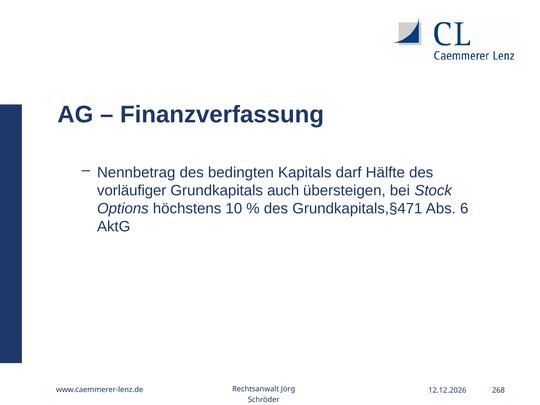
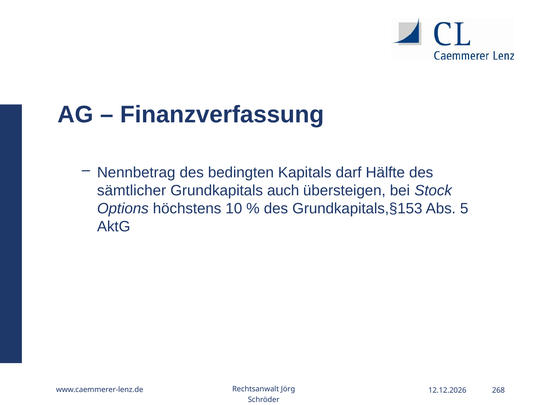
vorläufiger: vorläufiger -> sämtlicher
Grundkapitals,§471: Grundkapitals,§471 -> Grundkapitals,§153
6: 6 -> 5
